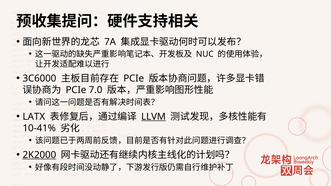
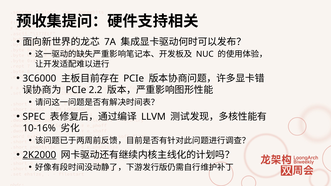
7.0: 7.0 -> 2.2
LATX: LATX -> SPEC
LLVM underline: present -> none
10-41%: 10-41% -> 10-16%
